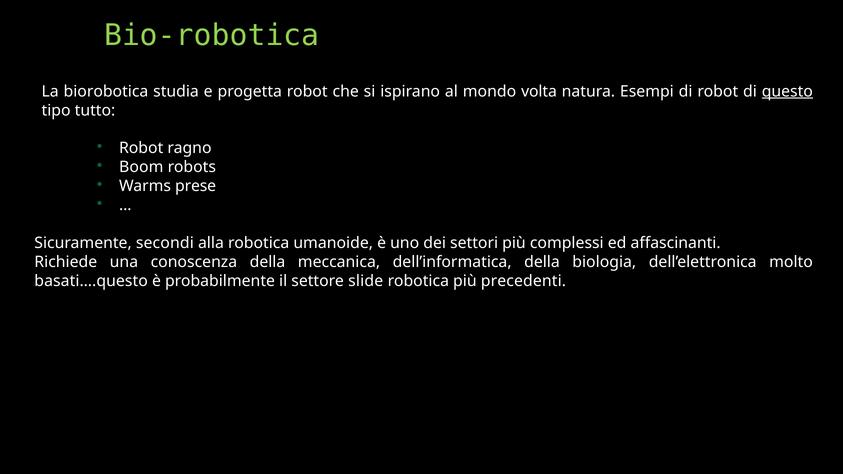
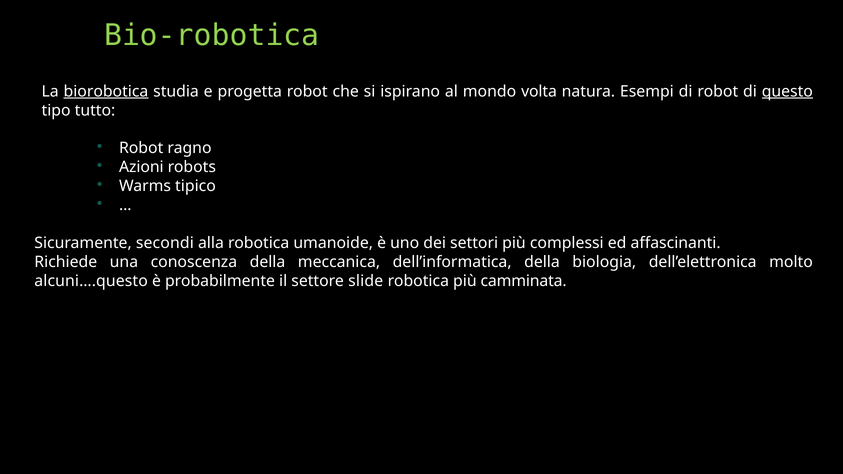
biorobotica underline: none -> present
Boom: Boom -> Azioni
prese: prese -> tipico
basati….questo: basati….questo -> alcuni….questo
precedenti: precedenti -> camminata
